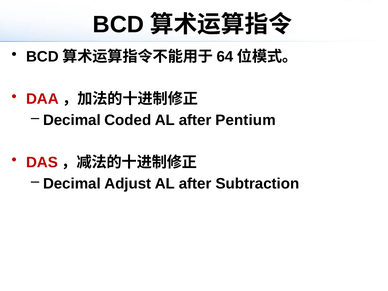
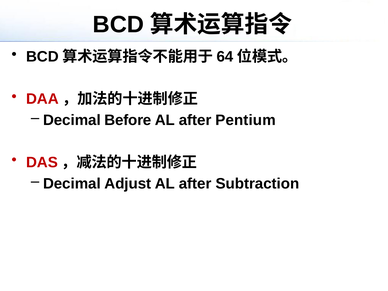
Coded: Coded -> Before
